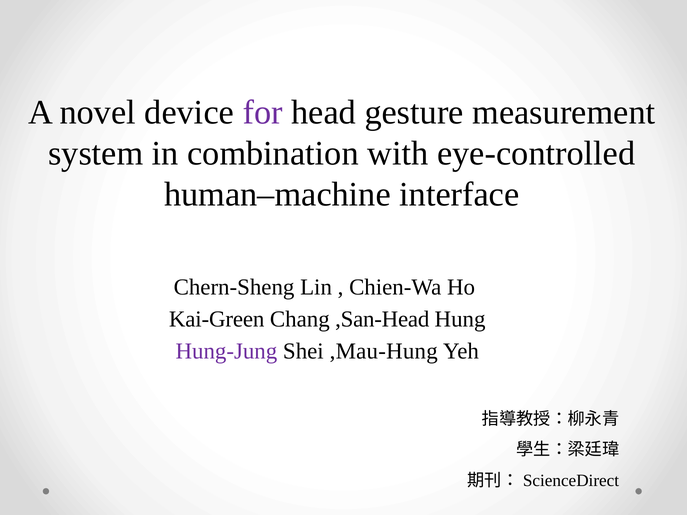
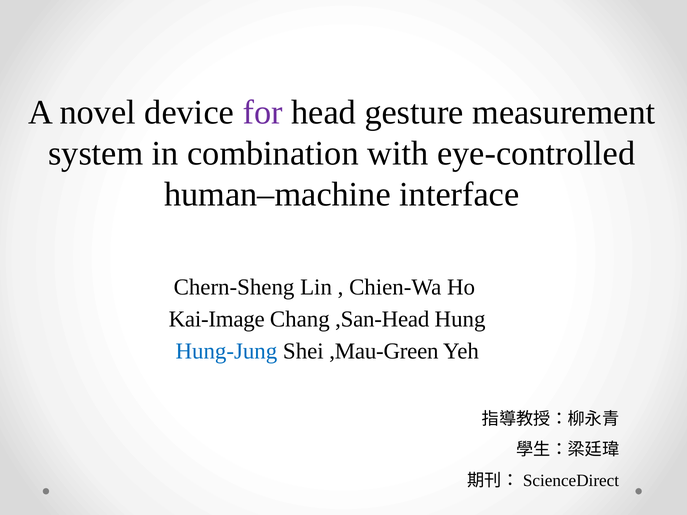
Kai-Green: Kai-Green -> Kai-Image
Hung-Jung colour: purple -> blue
,Mau-Hung: ,Mau-Hung -> ,Mau-Green
